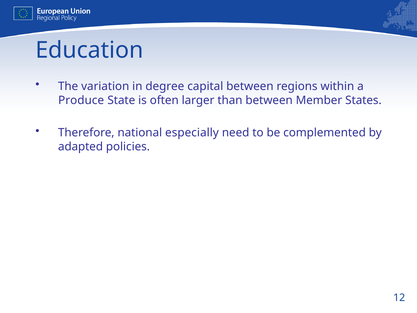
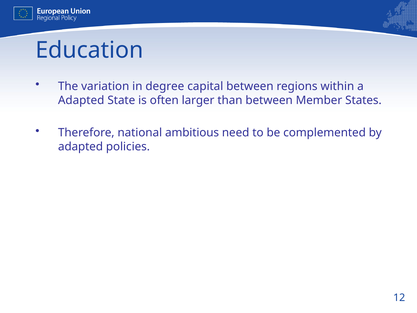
Produce at (81, 100): Produce -> Adapted
especially: especially -> ambitious
